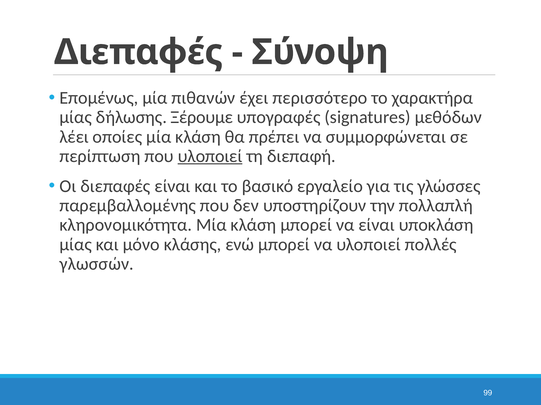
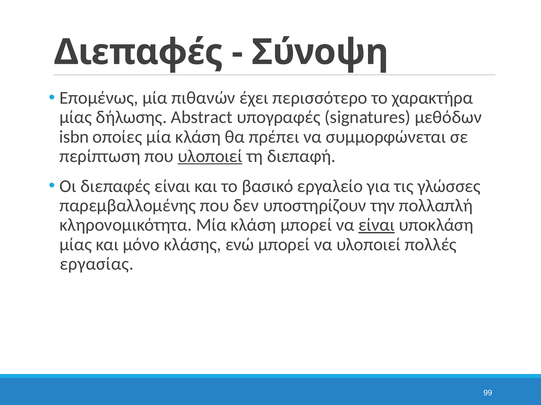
Ξέρουμε: Ξέρουμε -> Abstract
λέει: λέει -> isbn
είναι at (377, 225) underline: none -> present
γλωσσών: γλωσσών -> εργασίας
